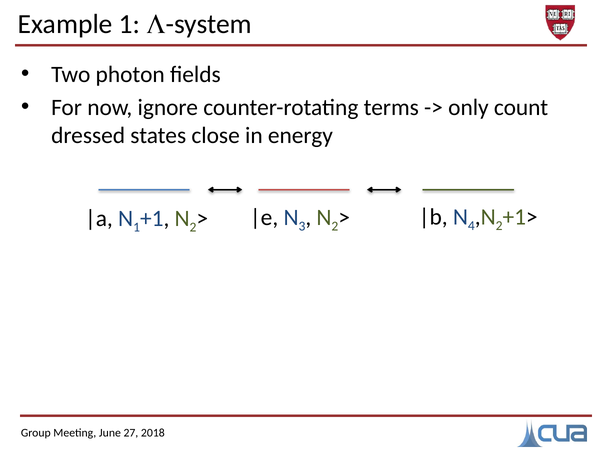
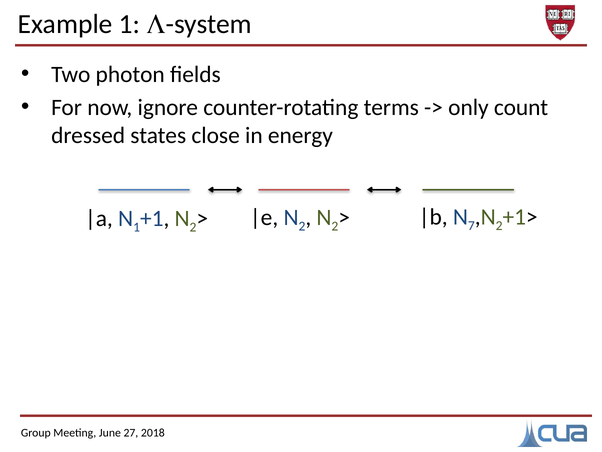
3 at (302, 226): 3 -> 2
4: 4 -> 7
